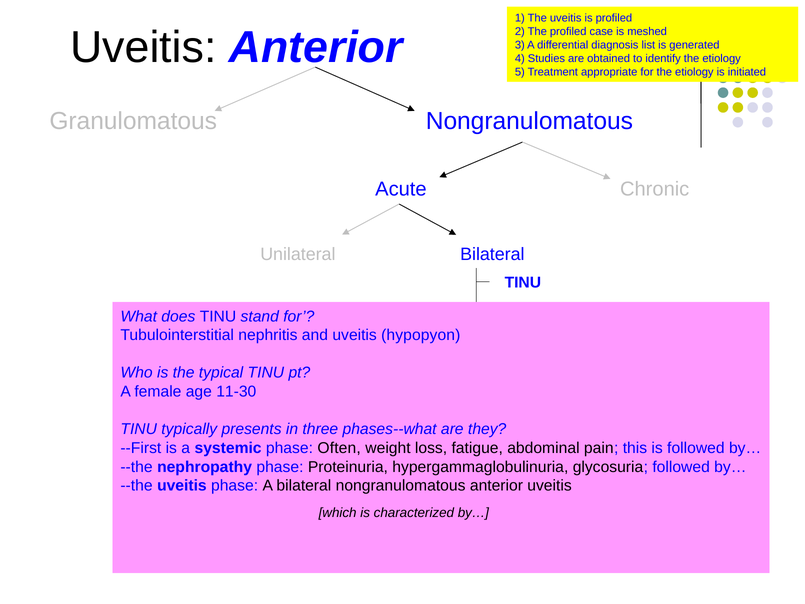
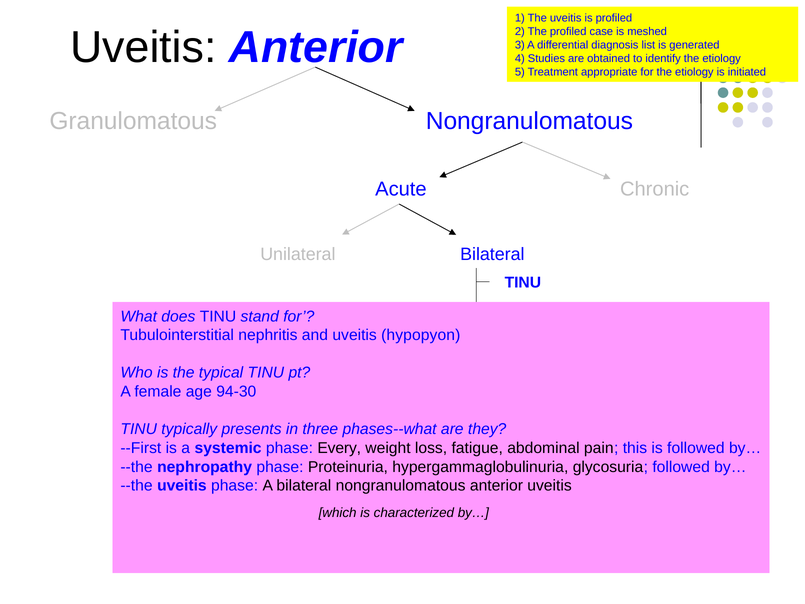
11-30: 11-30 -> 94-30
Often: Often -> Every
